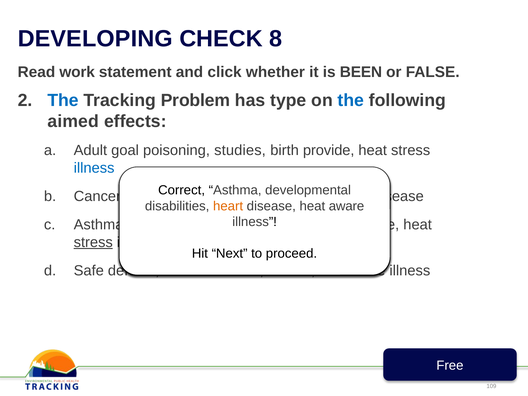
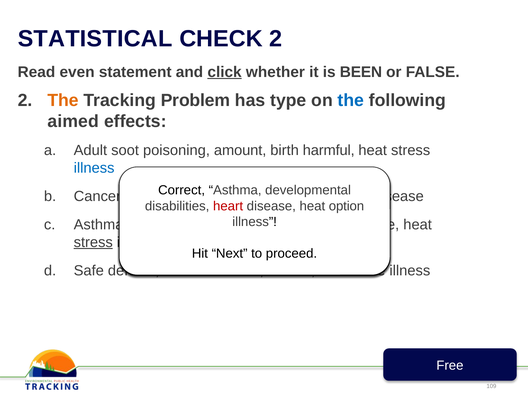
DEVELOPING: DEVELOPING -> STATISTICAL
CHECK 8: 8 -> 2
work: work -> even
click underline: none -> present
The at (63, 100) colour: blue -> orange
goal: goal -> soot
studies: studies -> amount
provide: provide -> harmful
heart at (228, 206) colour: orange -> red
aware: aware -> option
